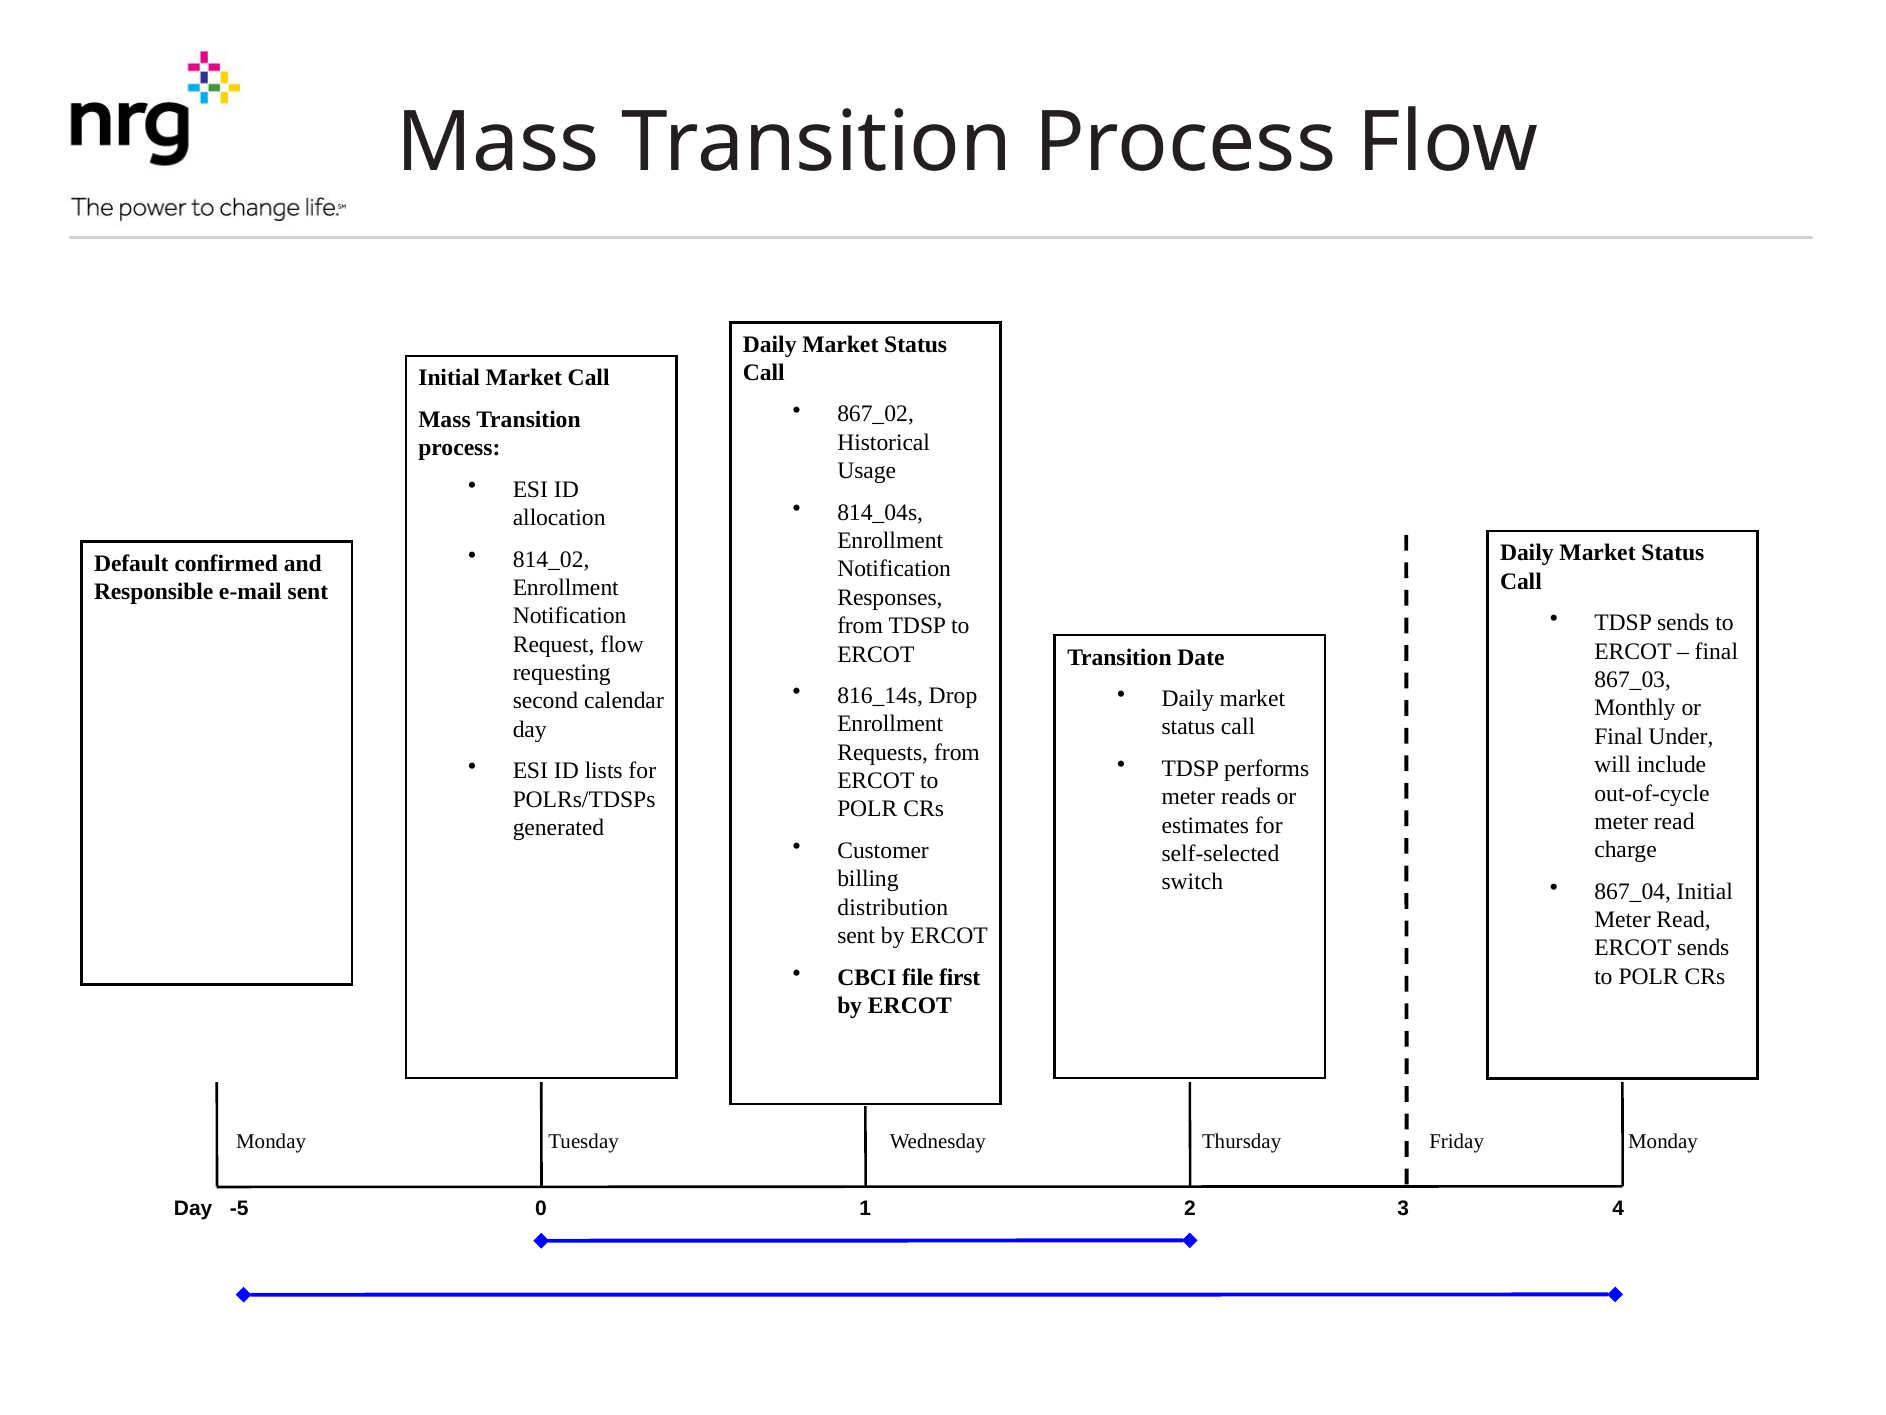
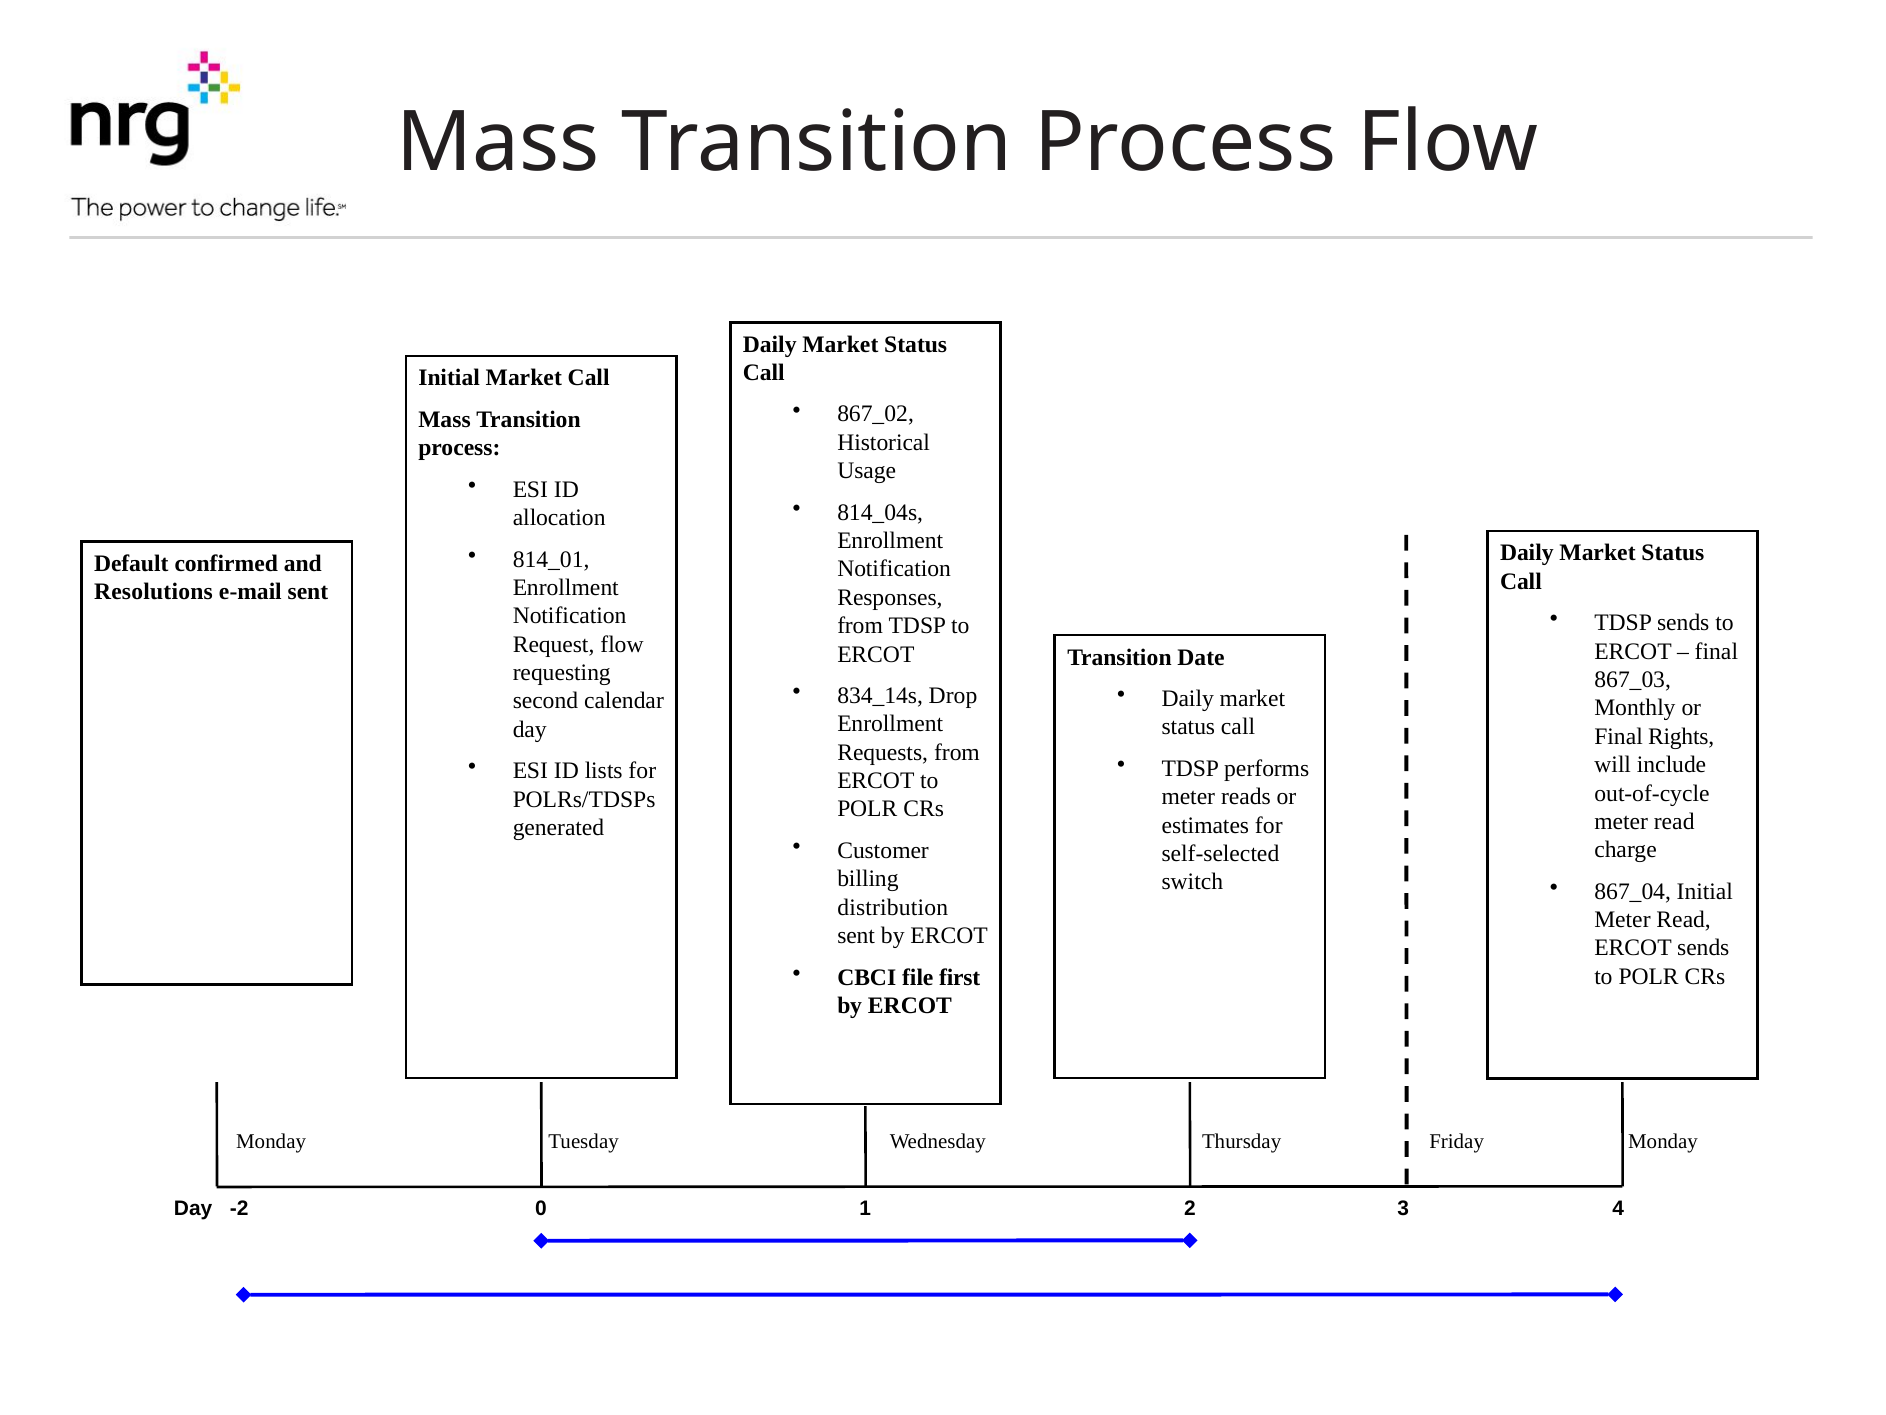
814_02: 814_02 -> 814_01
Responsible: Responsible -> Resolutions
816_14s: 816_14s -> 834_14s
Under: Under -> Rights
-5: -5 -> -2
